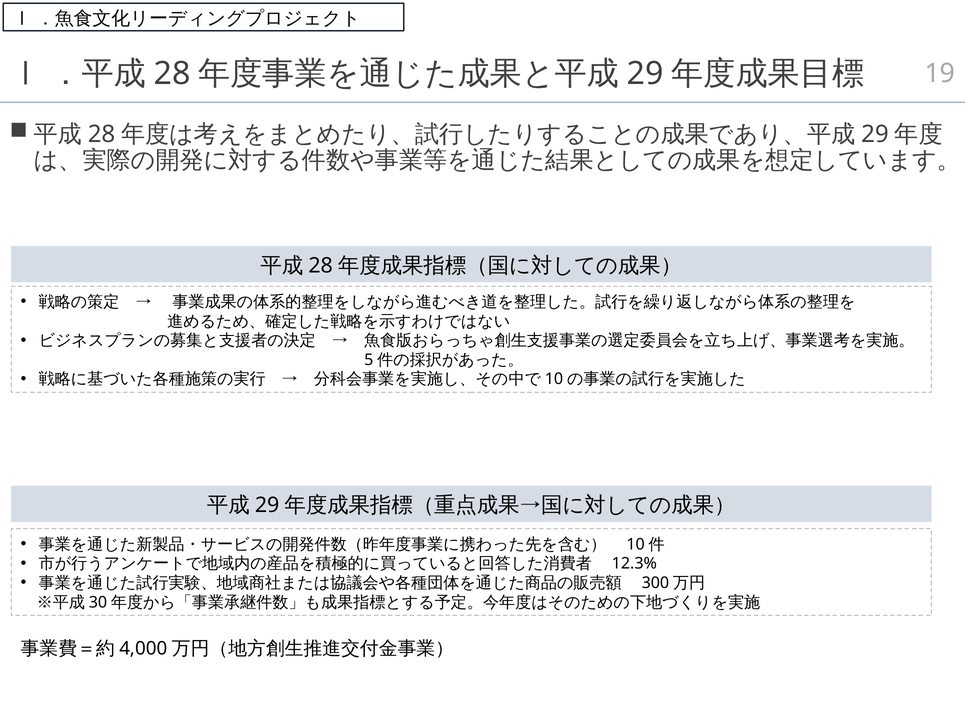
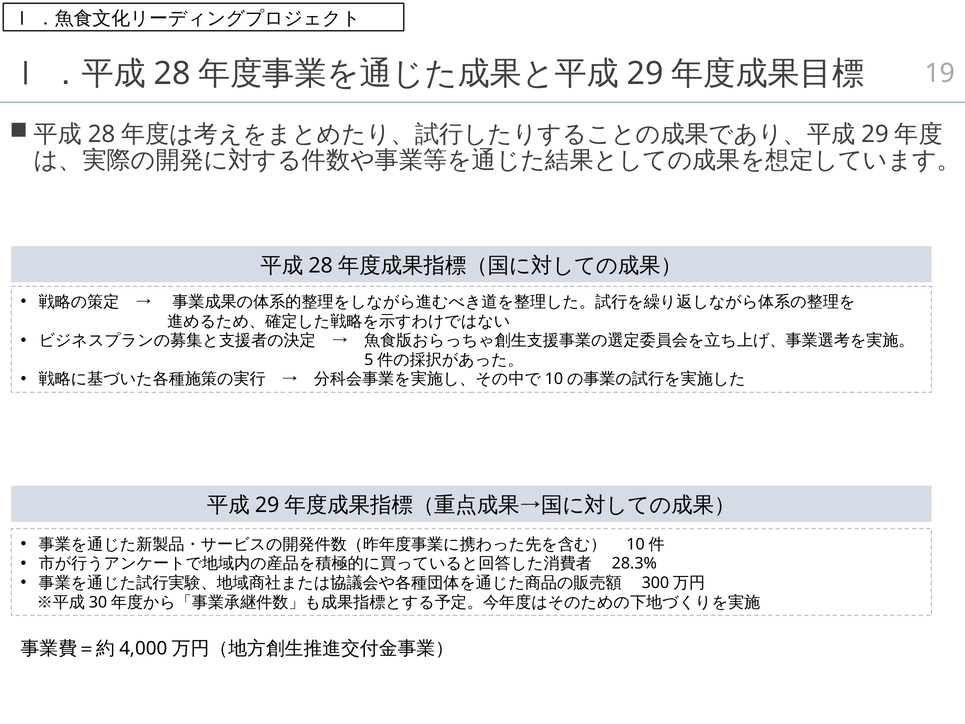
12.3%: 12.3% -> 28.3%
